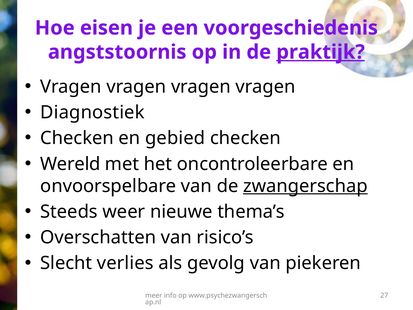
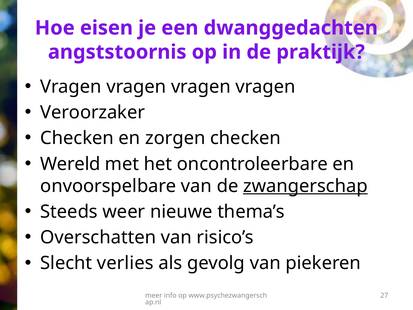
voorgeschiedenis: voorgeschiedenis -> dwanggedachten
praktijk underline: present -> none
Diagnostiek: Diagnostiek -> Veroorzaker
gebied: gebied -> zorgen
